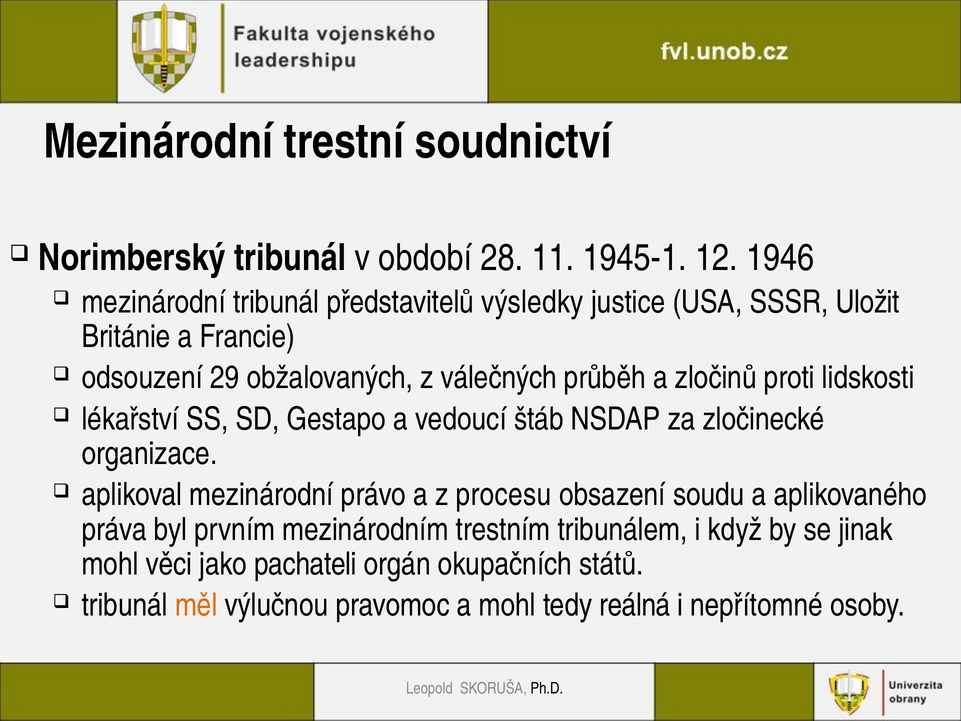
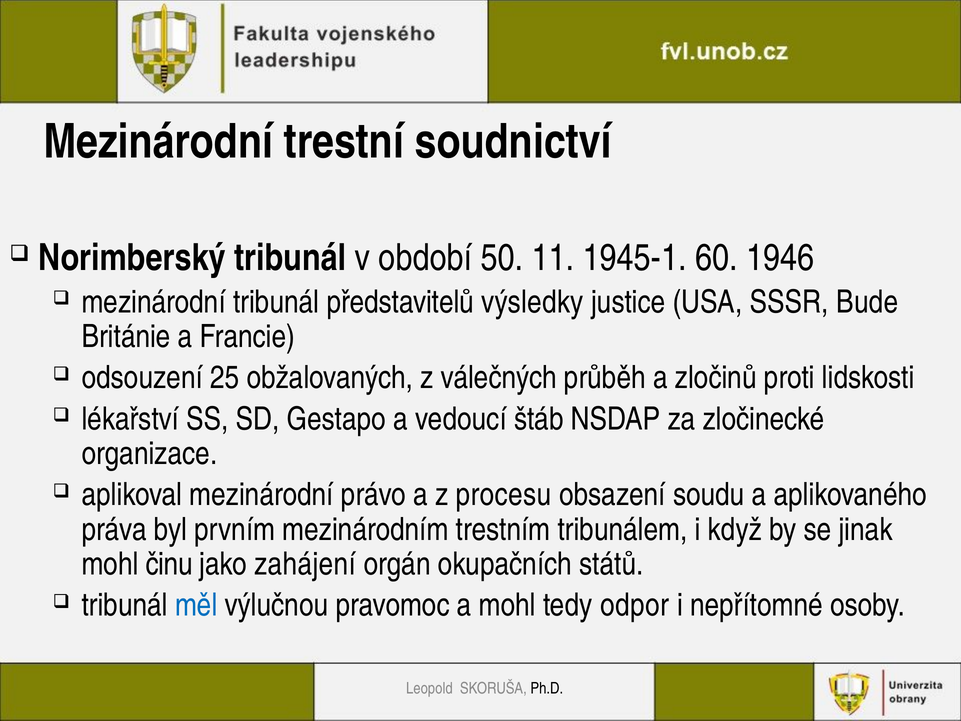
28: 28 -> 50
12: 12 -> 60
Uložit: Uložit -> Bude
29: 29 -> 25
věci: věci -> činu
pachateli: pachateli -> zahájení
měl colour: orange -> blue
reálná: reálná -> odpor
